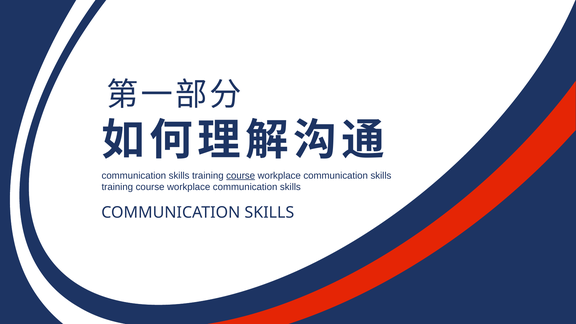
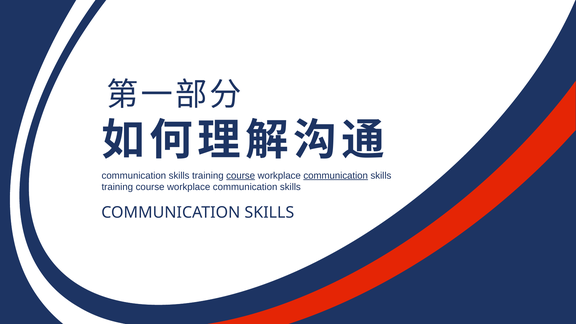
communication at (336, 176) underline: none -> present
